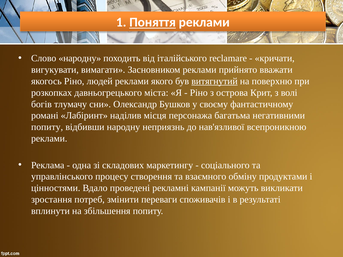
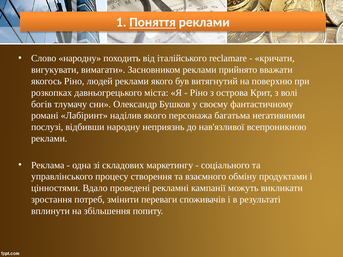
витягнутий underline: present -> none
наділив місця: місця -> якого
попиту at (47, 127): попиту -> послузі
